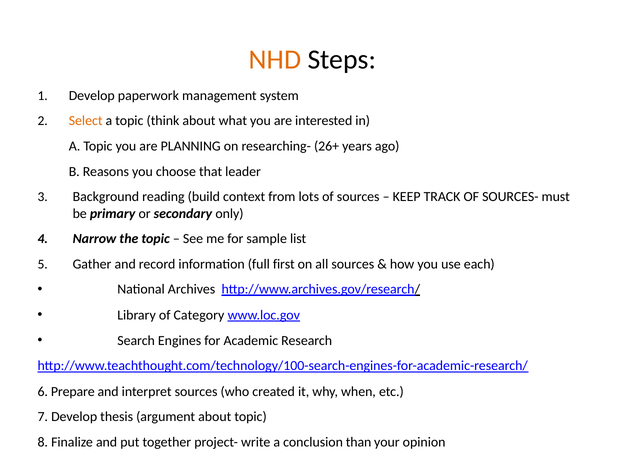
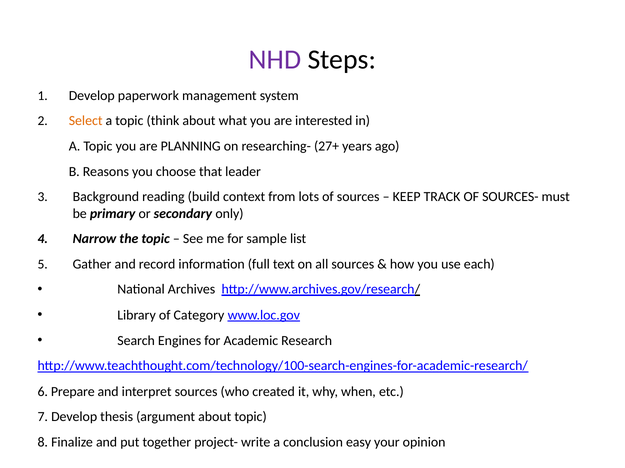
NHD colour: orange -> purple
26+: 26+ -> 27+
first: first -> text
than: than -> easy
